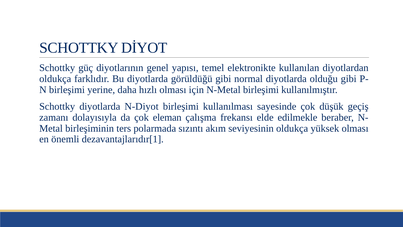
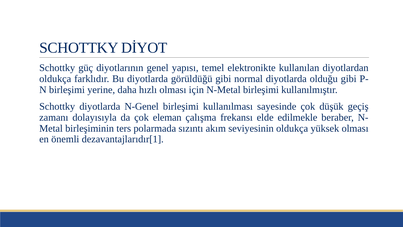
N-Diyot: N-Diyot -> N-Genel
